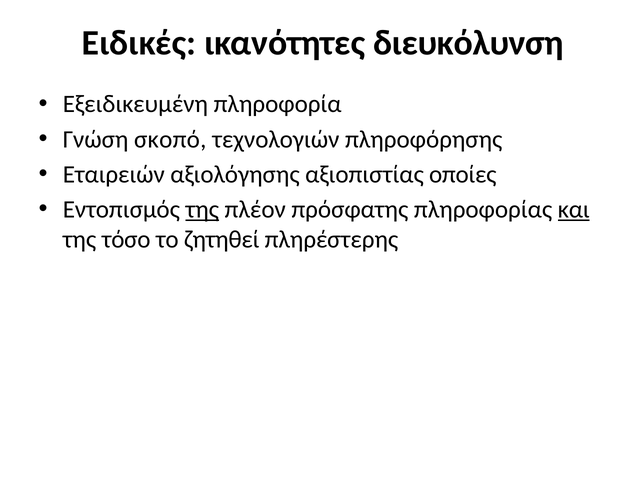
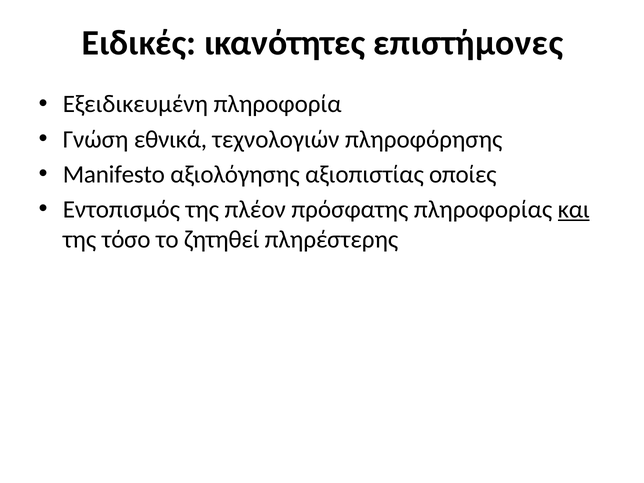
διευκόλυνση: διευκόλυνση -> επιστήμονες
σκοπό: σκοπό -> εθνικά
Εταιρειών: Εταιρειών -> Manifesto
της at (202, 209) underline: present -> none
